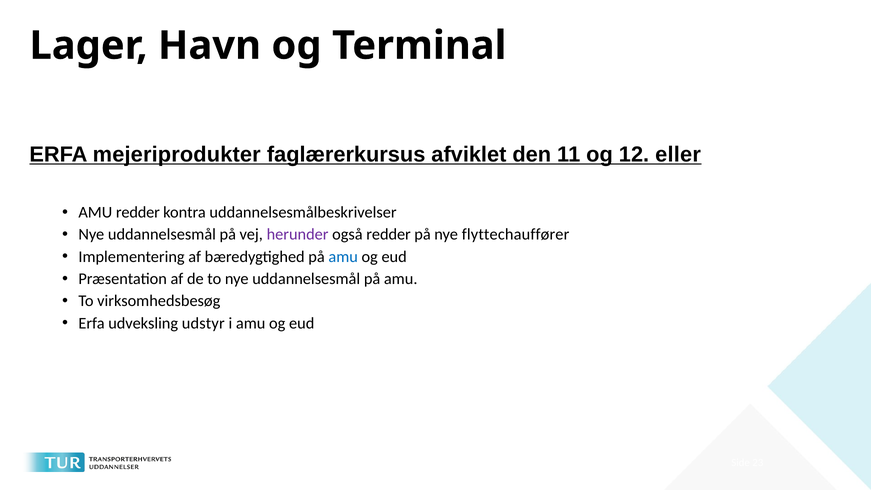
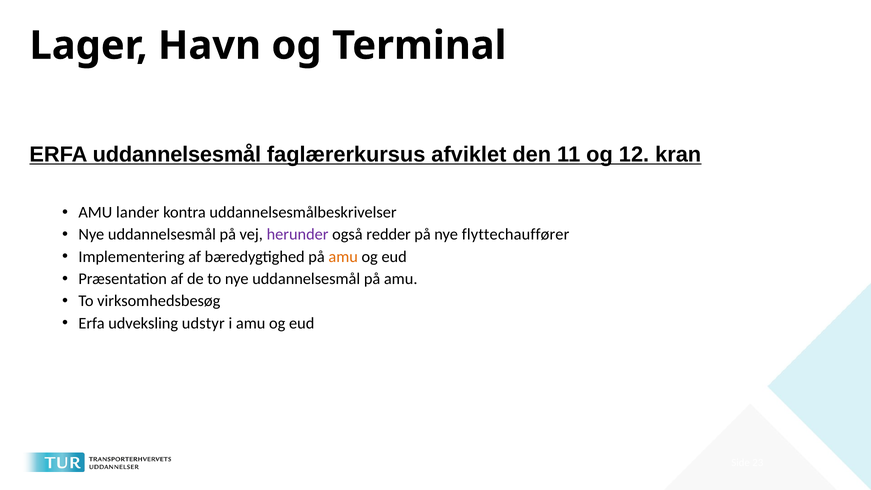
ERFA mejeriprodukter: mejeriprodukter -> uddannelsesmål
eller: eller -> kran
AMU redder: redder -> lander
amu at (343, 257) colour: blue -> orange
